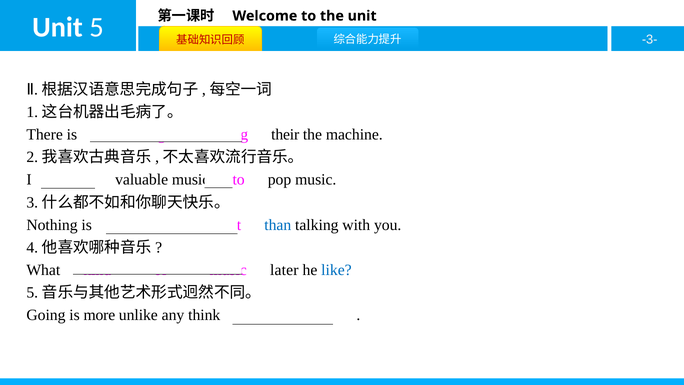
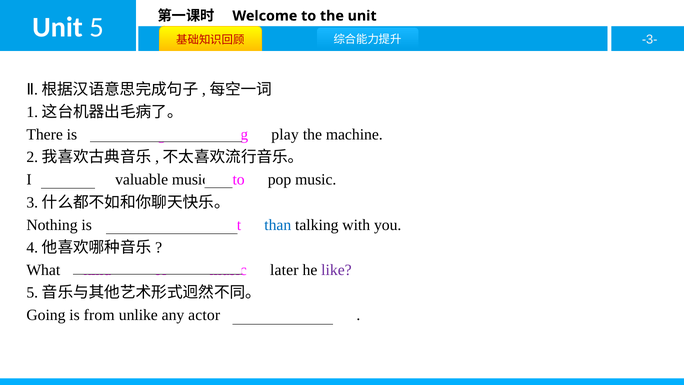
their: their -> play
like colour: blue -> purple
more at (99, 315): more -> from
think: think -> actor
